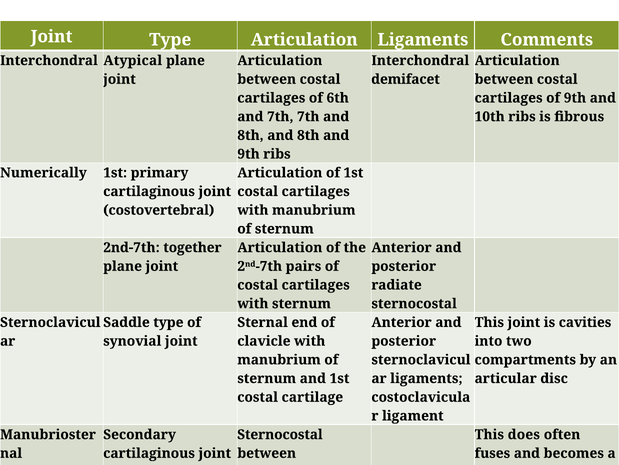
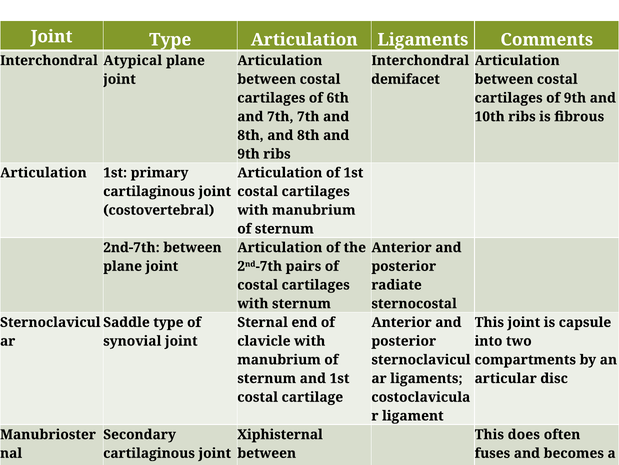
Numerically at (43, 173): Numerically -> Articulation
2nd-7th together: together -> between
cavities: cavities -> capsule
Sternocostal at (280, 434): Sternocostal -> Xiphisternal
